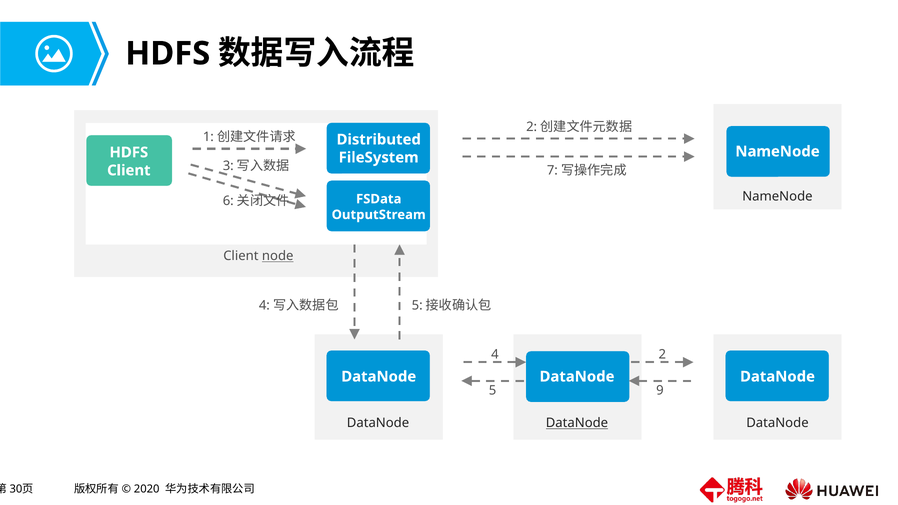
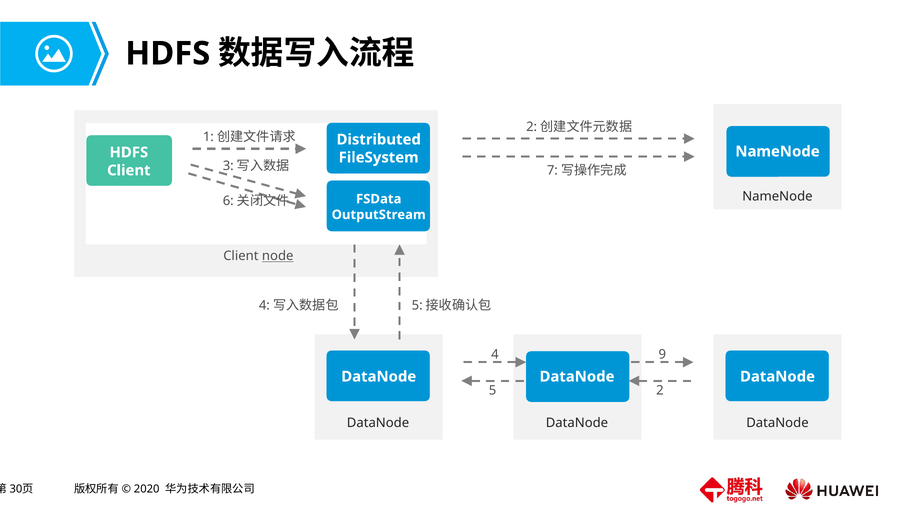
2: 2 -> 9
9: 9 -> 2
DataNode at (577, 423) underline: present -> none
